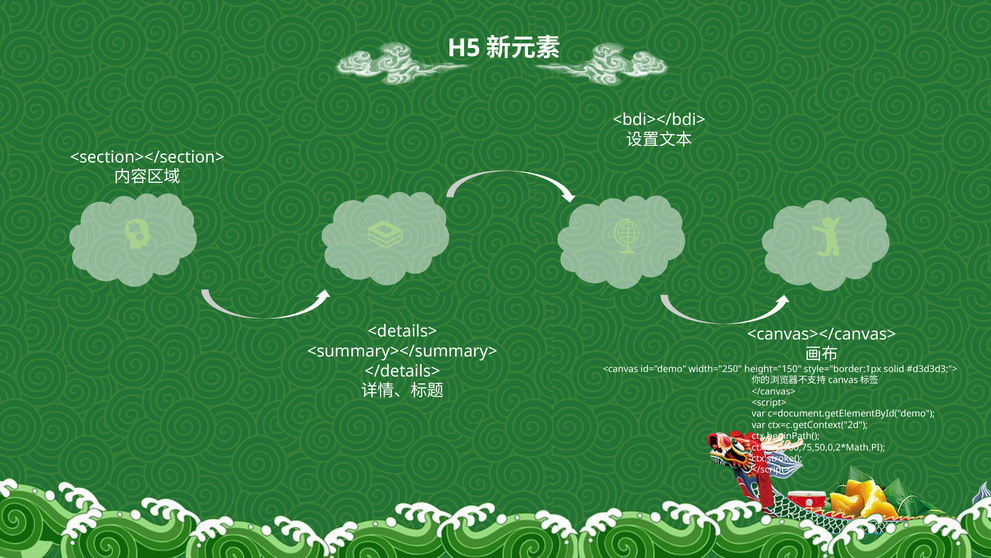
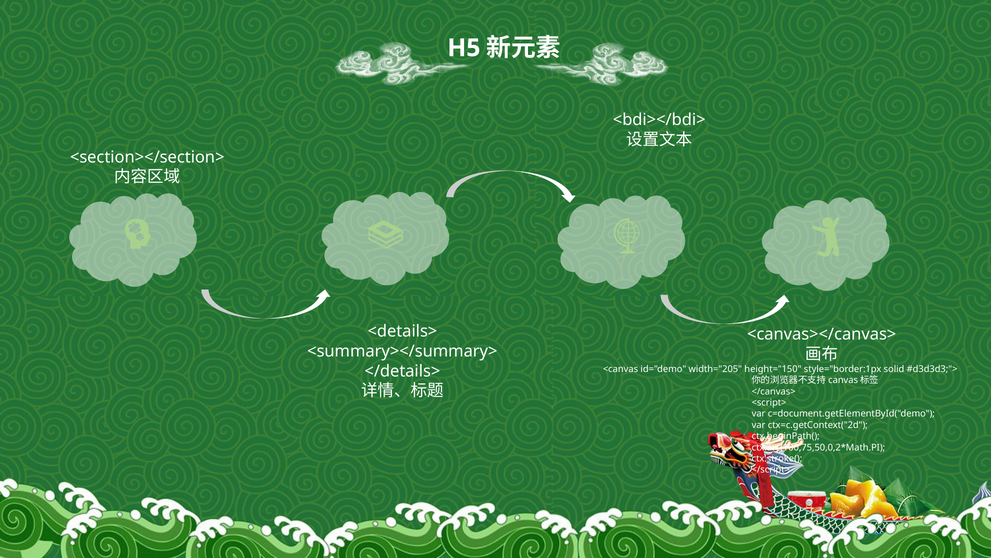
width="250: width="250 -> width="205
